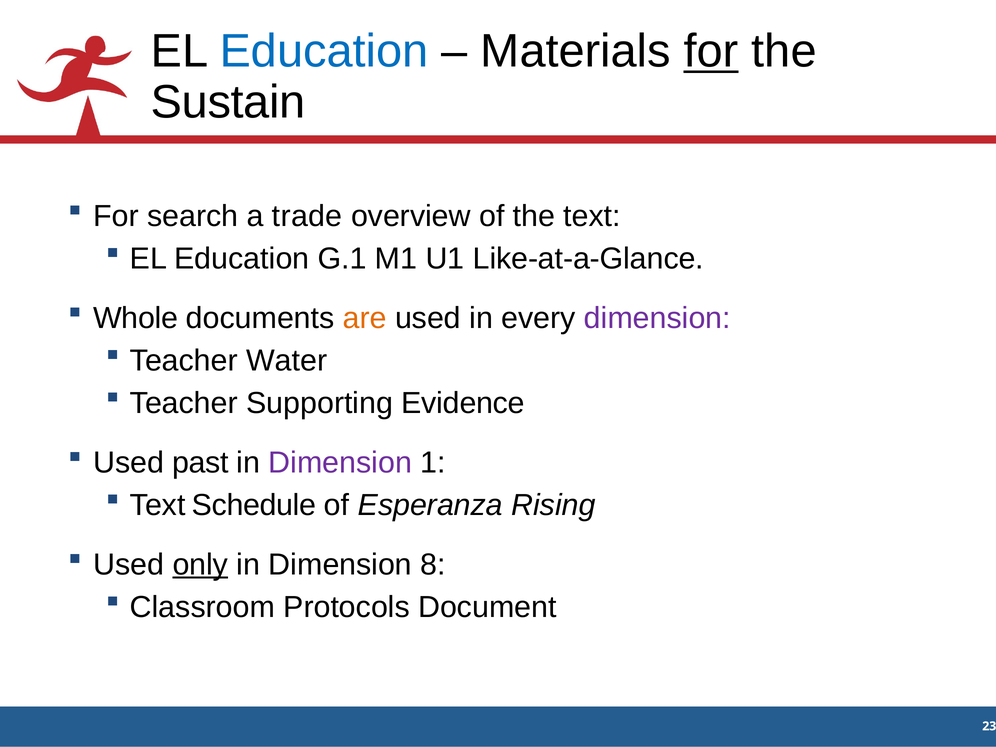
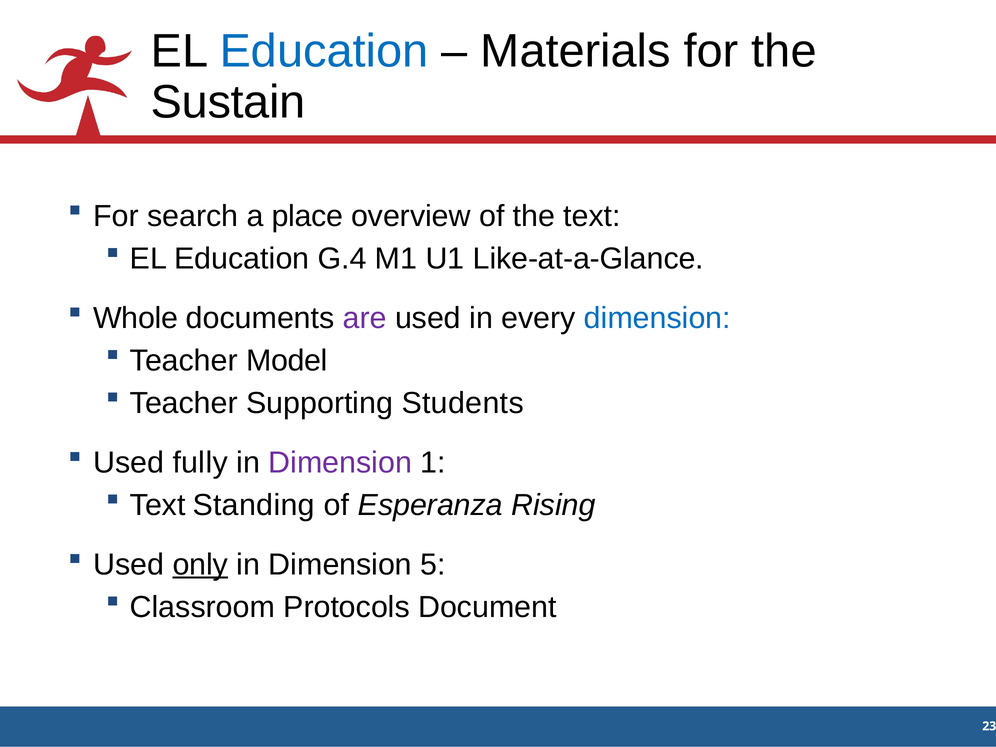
for at (711, 51) underline: present -> none
trade: trade -> place
G.1: G.1 -> G.4
are colour: orange -> purple
dimension at (657, 318) colour: purple -> blue
Water: Water -> Model
Evidence: Evidence -> Students
past: past -> fully
Schedule: Schedule -> Standing
8: 8 -> 5
